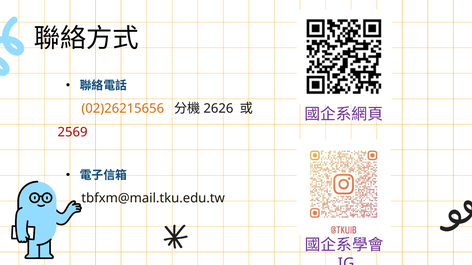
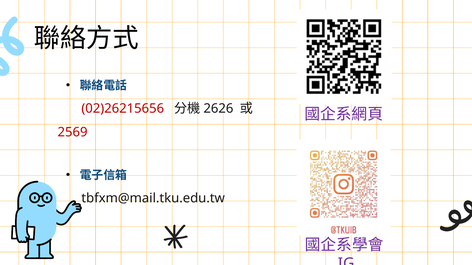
02)26215656 colour: orange -> red
